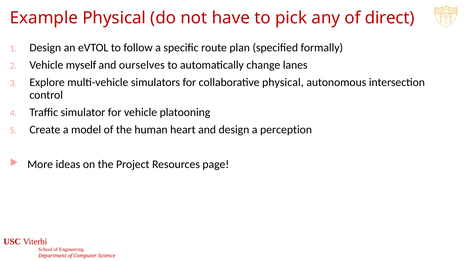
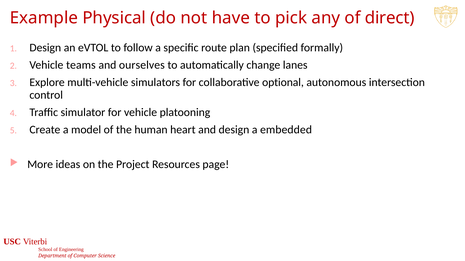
myself: myself -> teams
collaborative physical: physical -> optional
perception: perception -> embedded
